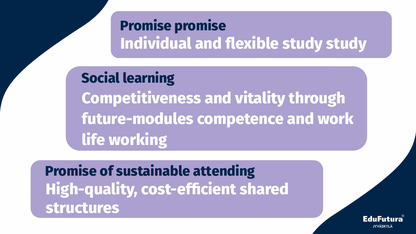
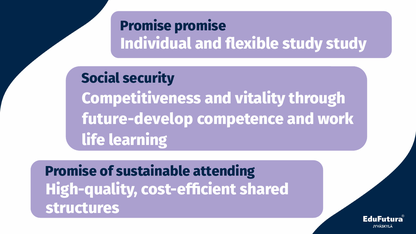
learning: learning -> security
future-modules: future-modules -> future-develop
working: working -> learning
